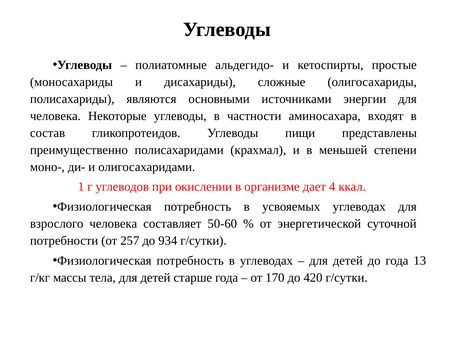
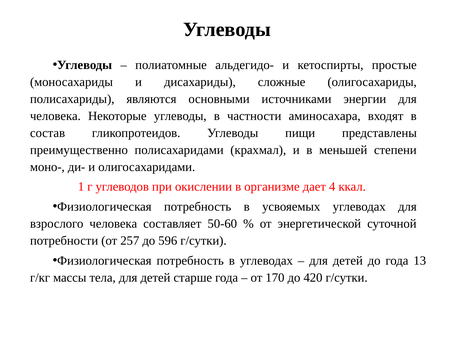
934: 934 -> 596
